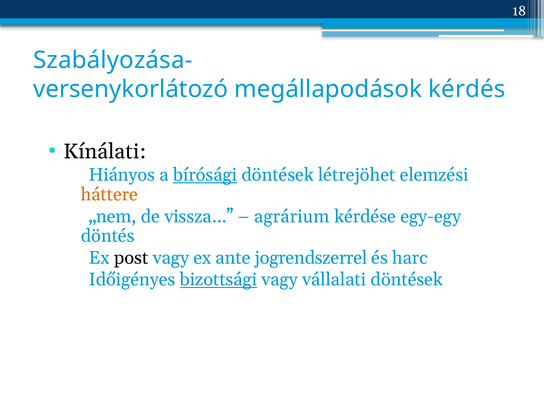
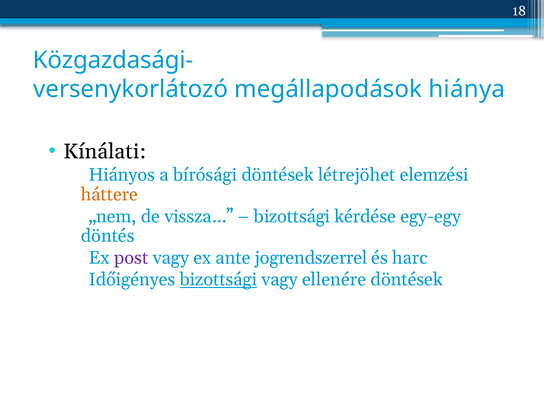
Szabályozása-: Szabályozása- -> Közgazdasági-
kérdés: kérdés -> hiánya
bírósági underline: present -> none
agrárium at (292, 216): agrárium -> bizottsági
post colour: black -> purple
vállalati: vállalati -> ellenére
